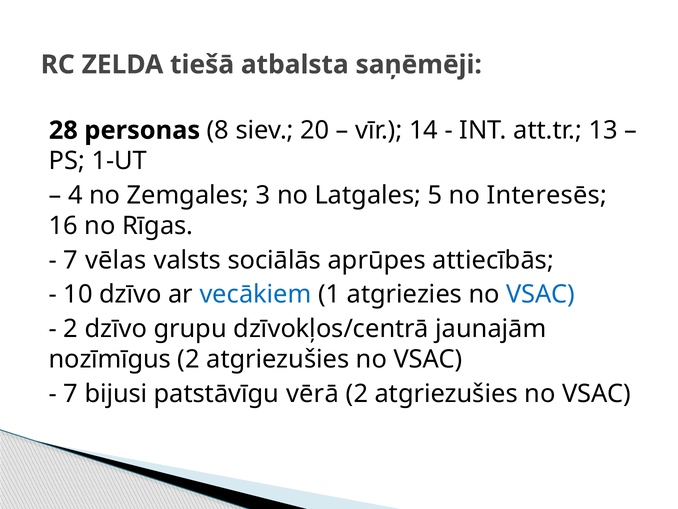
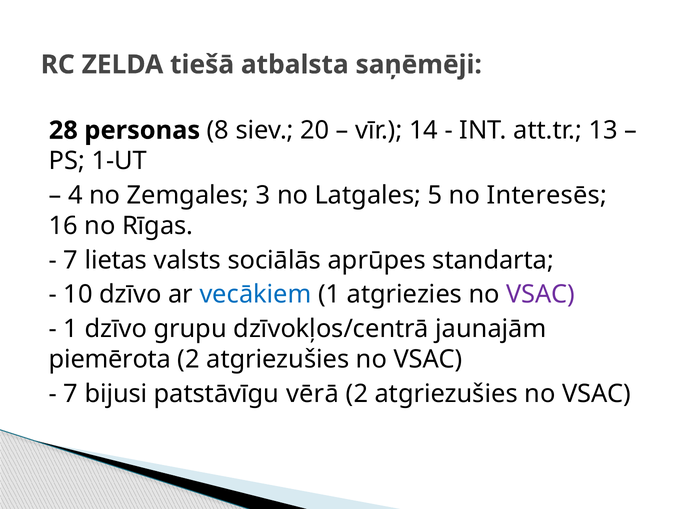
vēlas: vēlas -> lietas
attiecībās: attiecībās -> standarta
VSAC at (541, 294) colour: blue -> purple
2 at (71, 329): 2 -> 1
nozīmīgus: nozīmīgus -> piemērota
